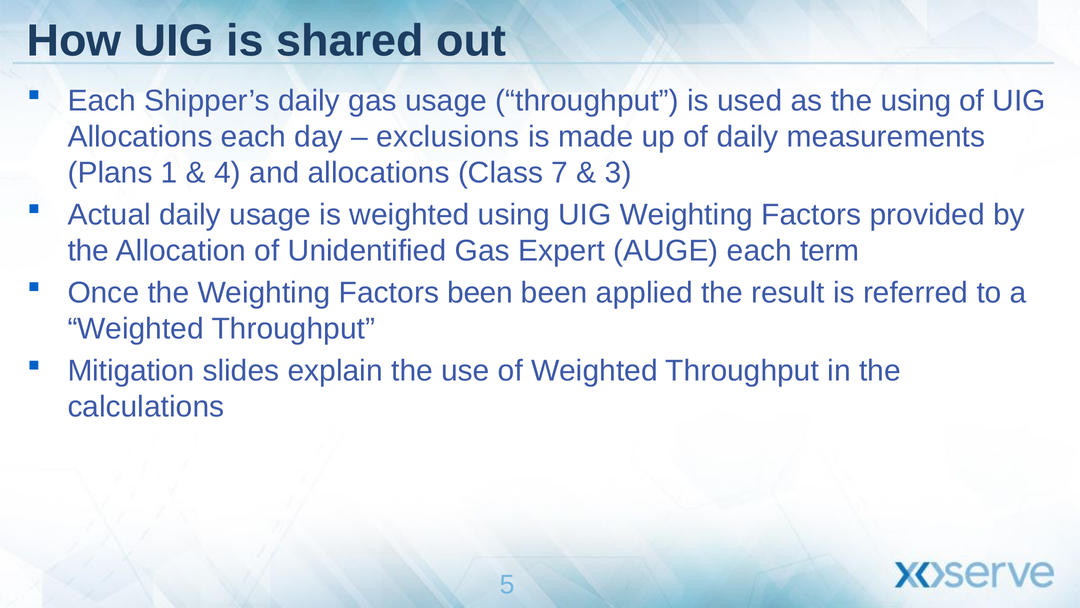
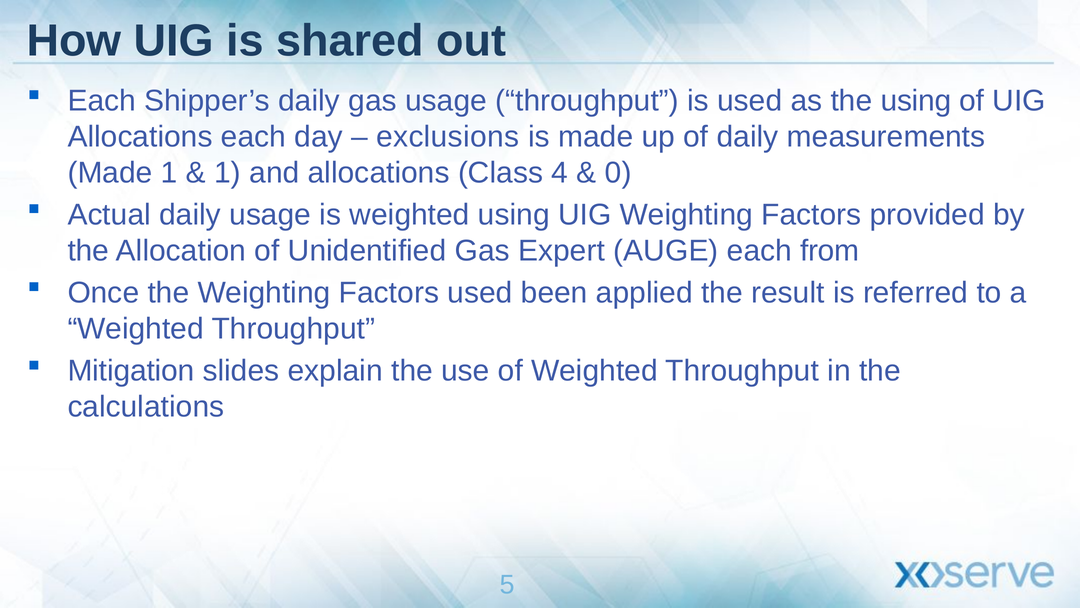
Plans at (110, 173): Plans -> Made
4 at (228, 173): 4 -> 1
7: 7 -> 4
3: 3 -> 0
term: term -> from
Factors been: been -> used
